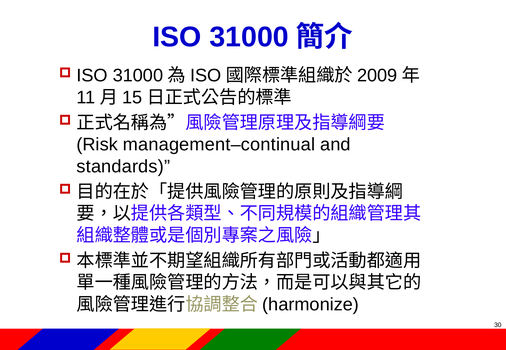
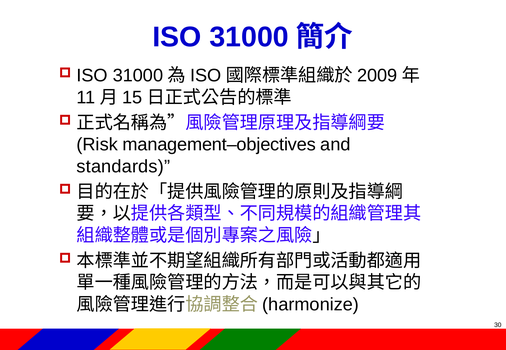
management–continual: management–continual -> management–objectives
